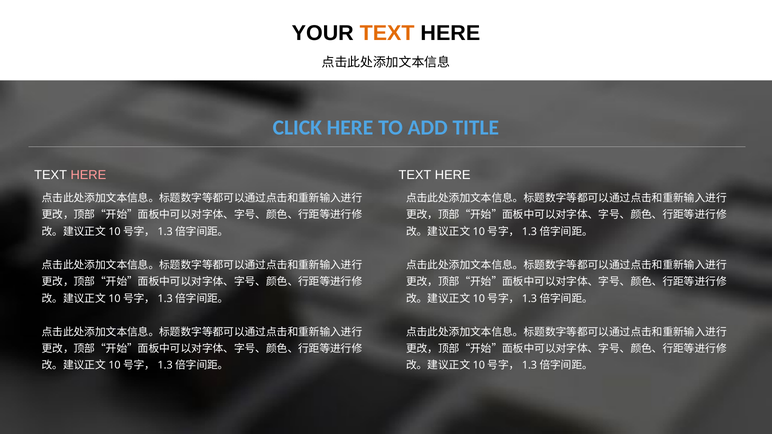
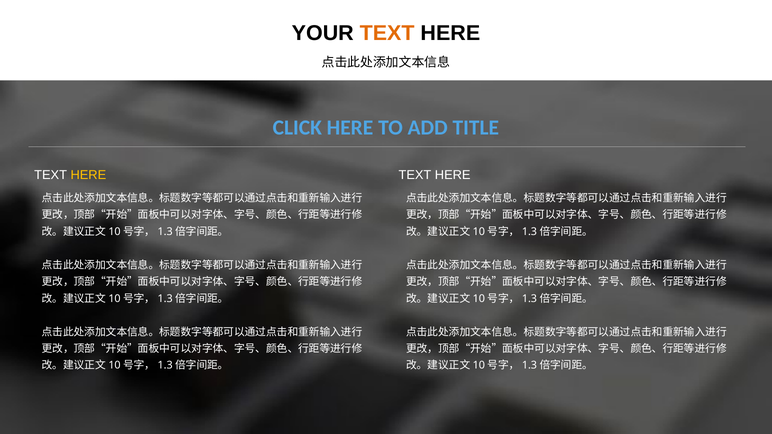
HERE at (88, 175) colour: pink -> yellow
